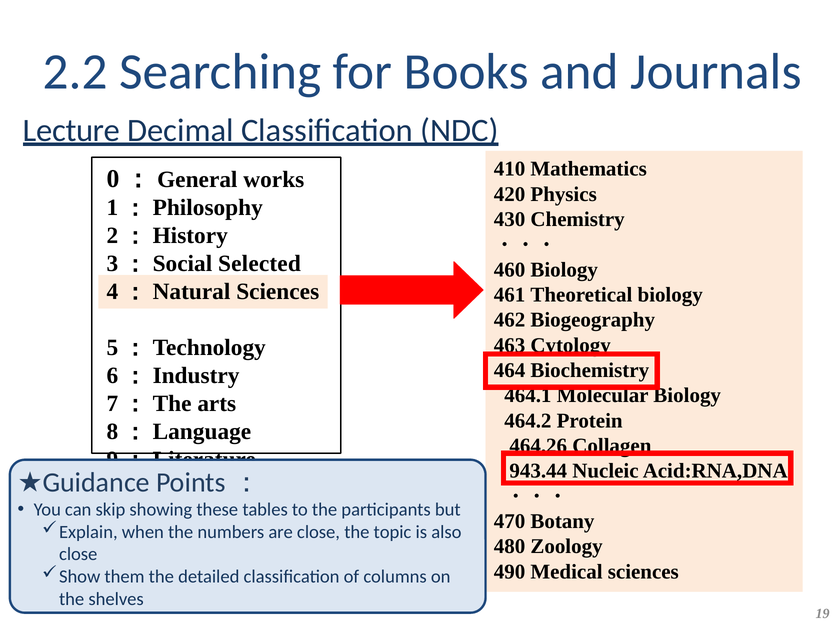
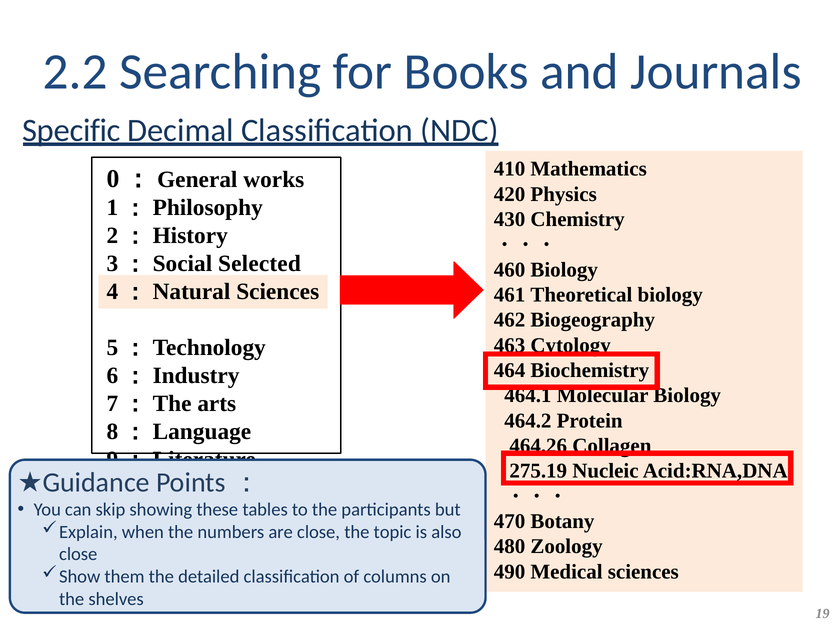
Lecture: Lecture -> Specific
943.44: 943.44 -> 275.19
